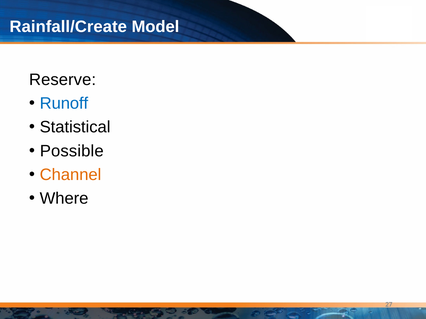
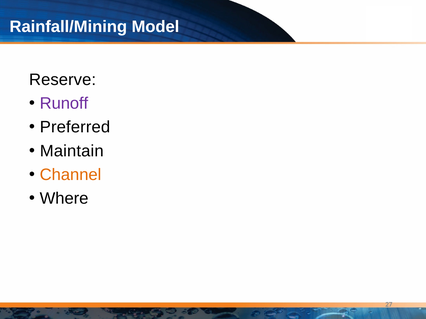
Rainfall/Create: Rainfall/Create -> Rainfall/Mining
Runoff colour: blue -> purple
Statistical: Statistical -> Preferred
Possible: Possible -> Maintain
